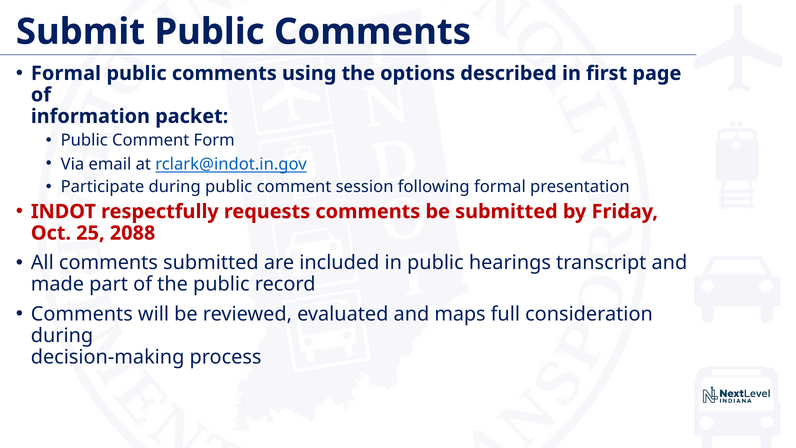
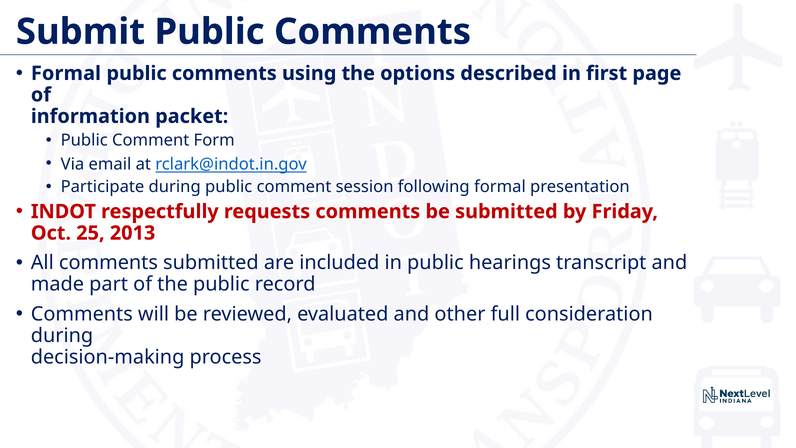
2088: 2088 -> 2013
maps: maps -> other
